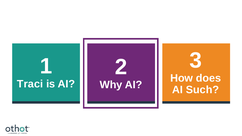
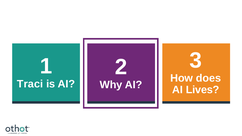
Such: Such -> Lives
